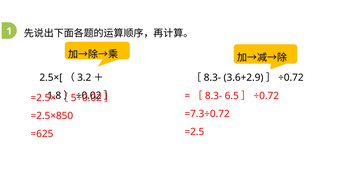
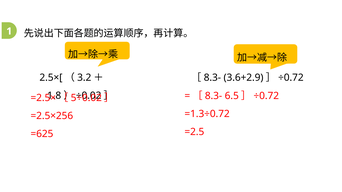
=7.3÷0.72: =7.3÷0.72 -> =1.3÷0.72
=2.5×850: =2.5×850 -> =2.5×256
